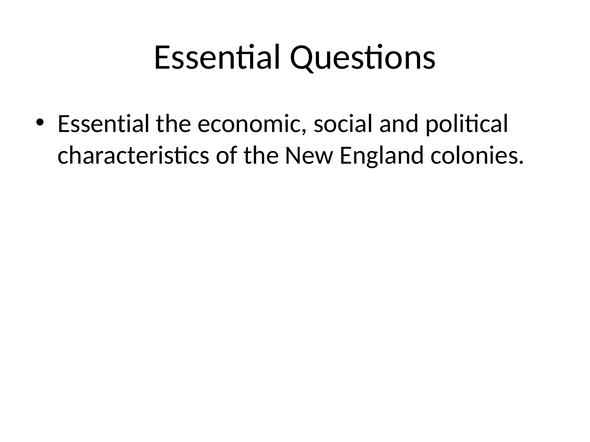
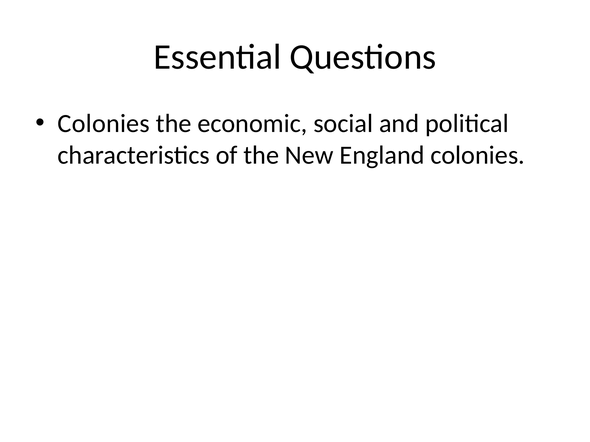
Essential at (104, 124): Essential -> Colonies
